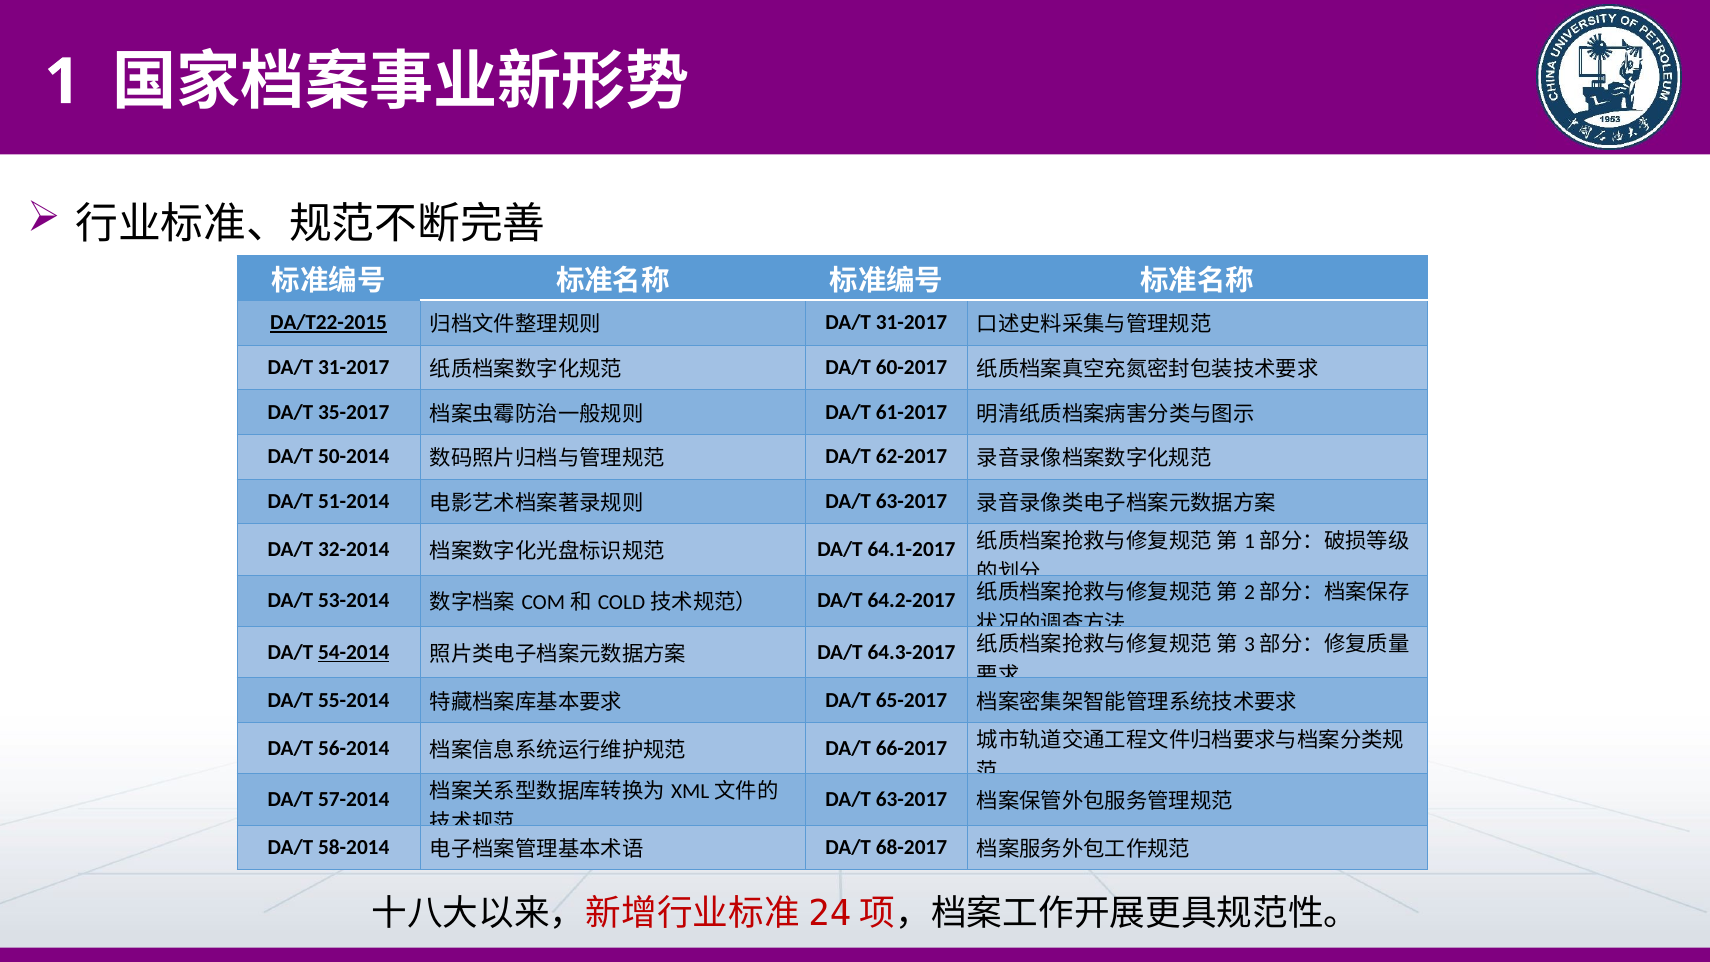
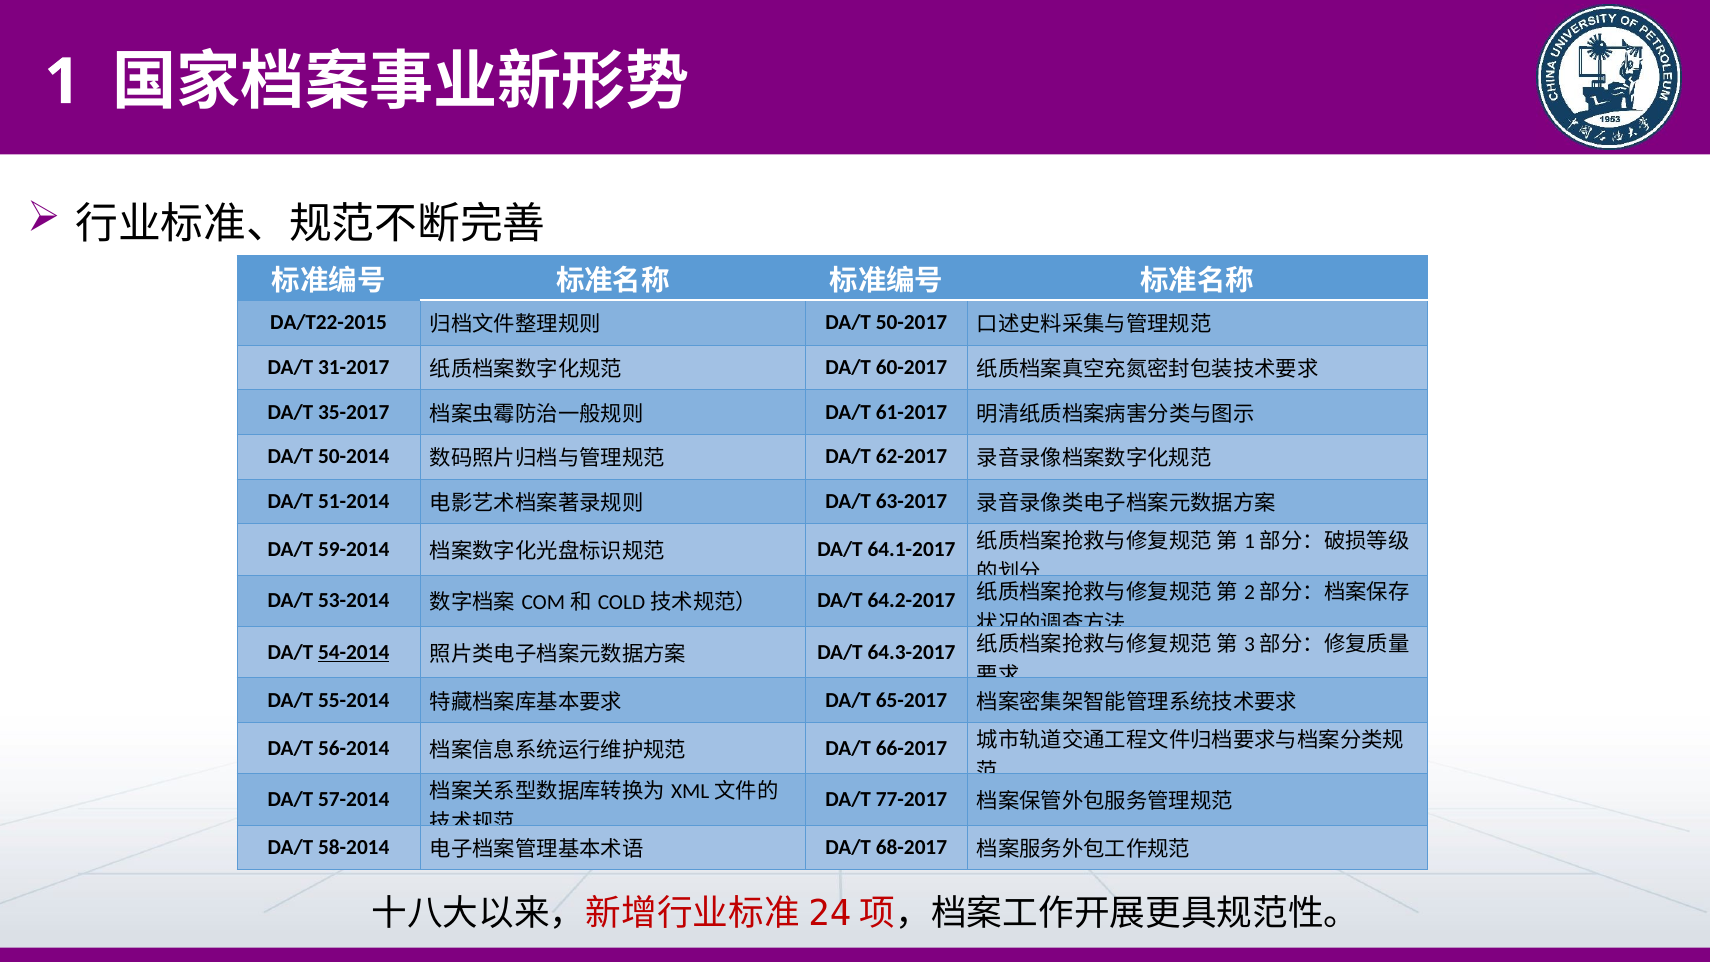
DA/T22-2015 underline: present -> none
31-2017 at (911, 323): 31-2017 -> 50-2017
32-2014: 32-2014 -> 59-2014
63-2017 at (911, 800): 63-2017 -> 77-2017
